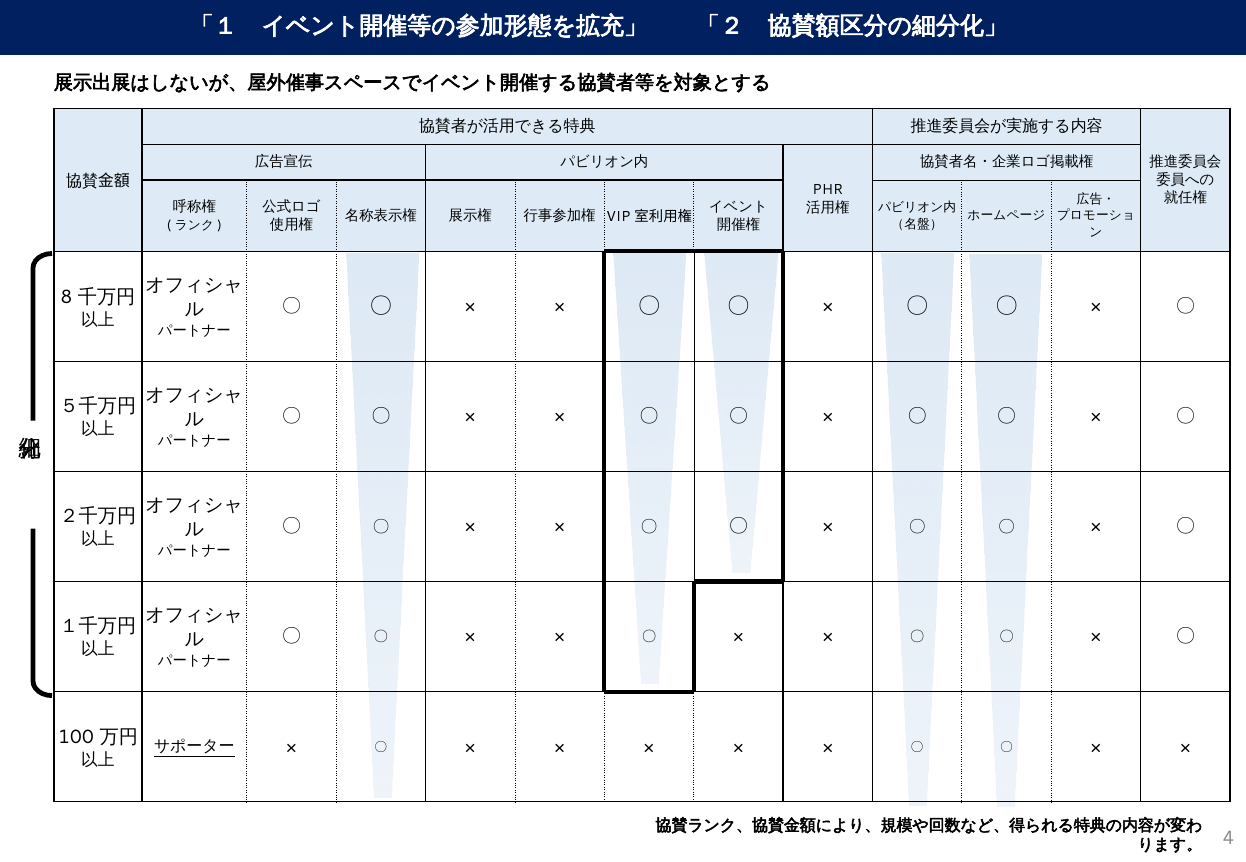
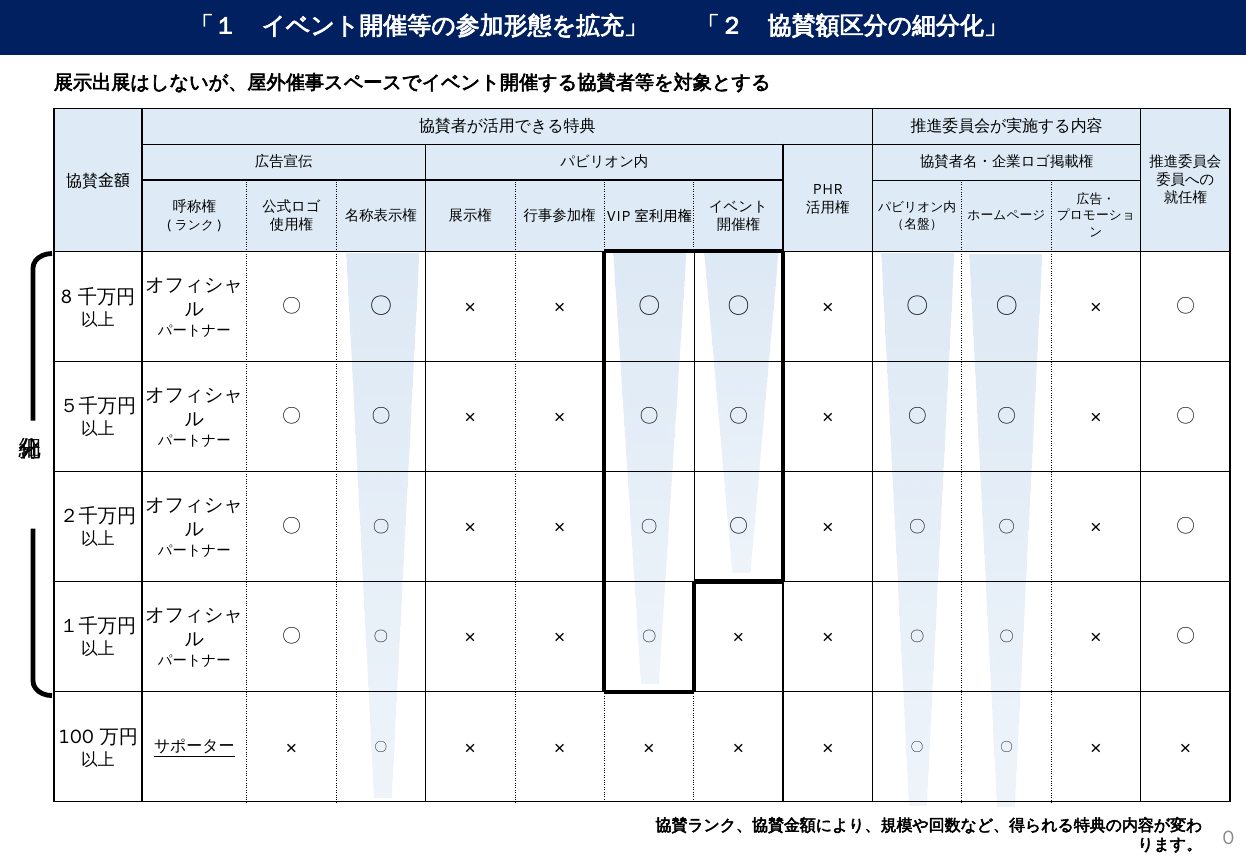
4: 4 -> 0
